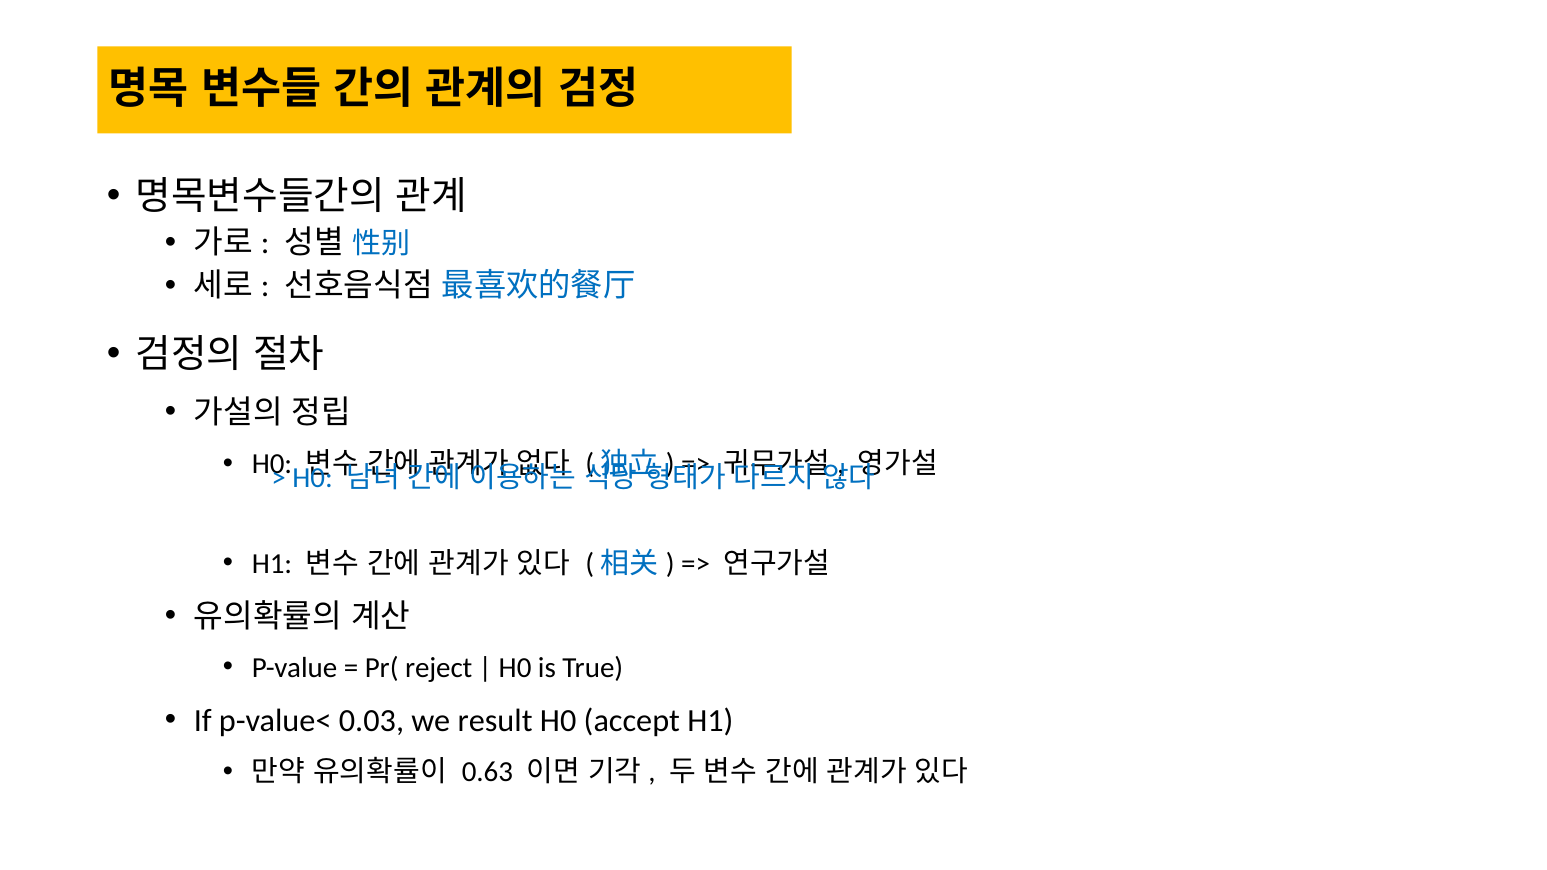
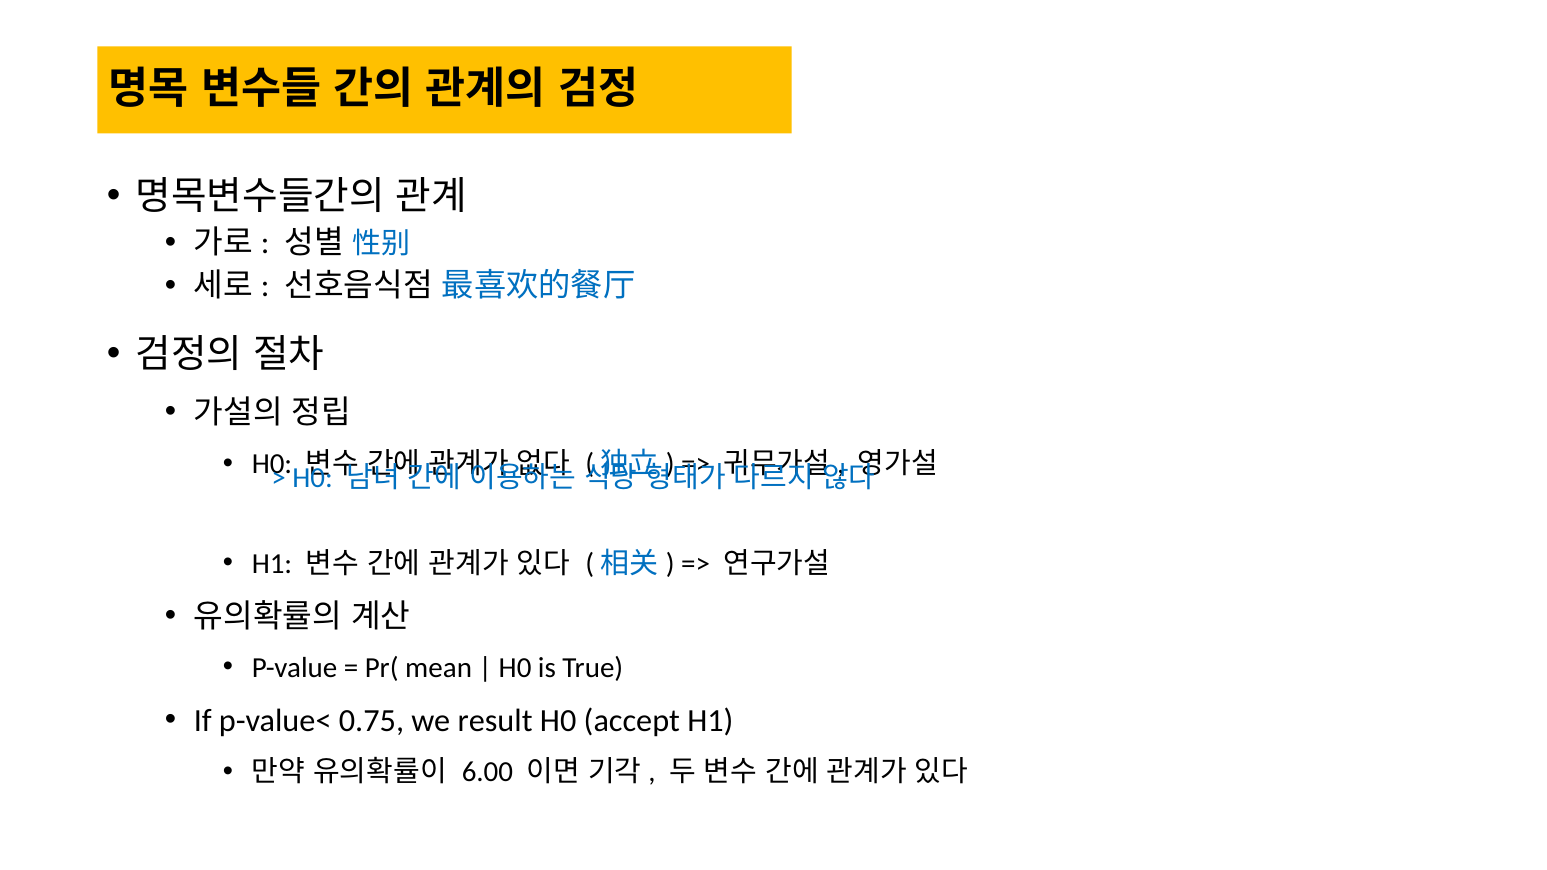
reject: reject -> mean
0.03: 0.03 -> 0.75
0.63: 0.63 -> 6.00
